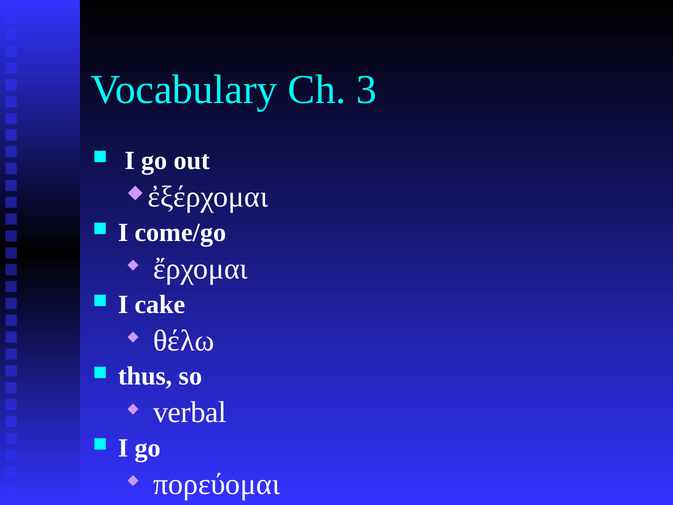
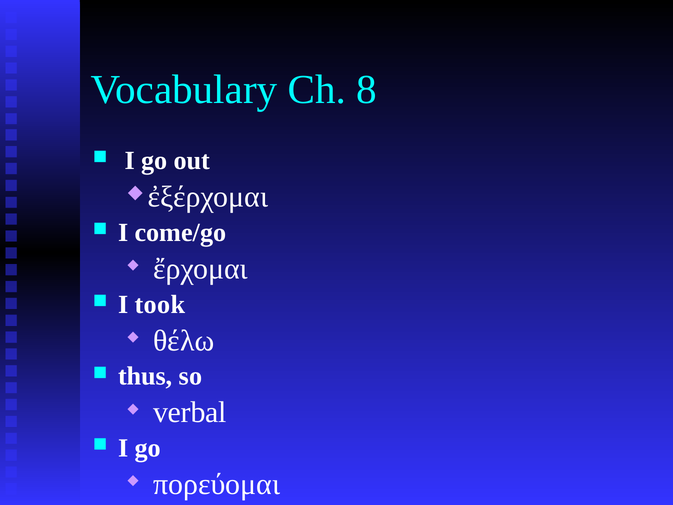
3: 3 -> 8
cake: cake -> took
